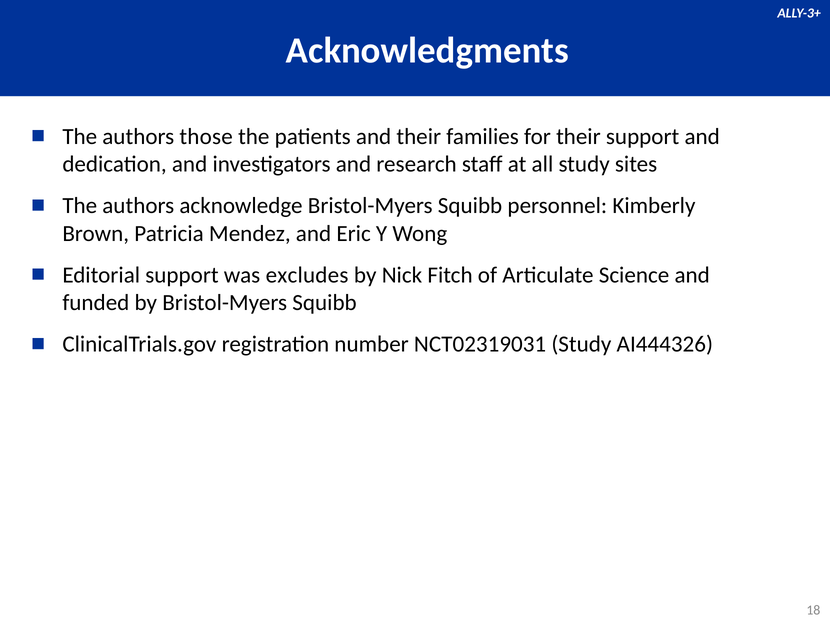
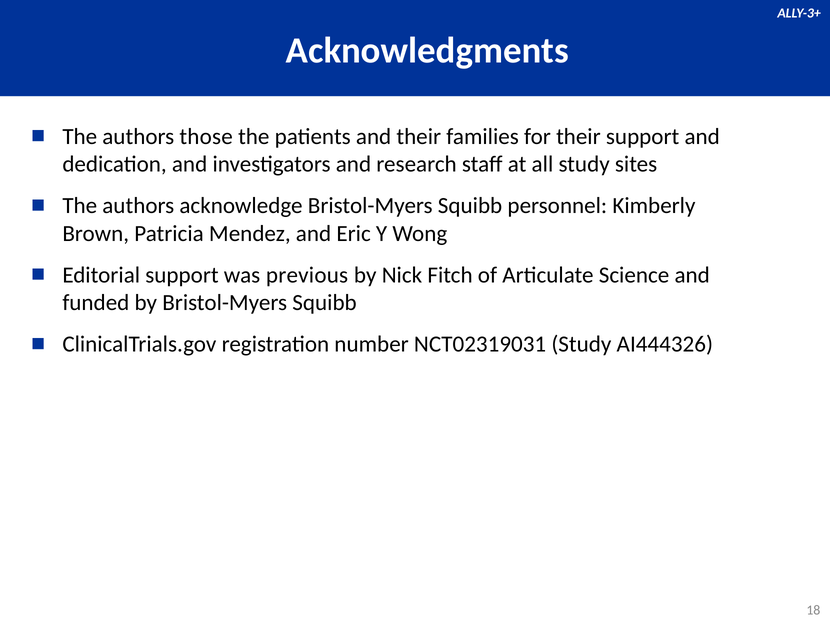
excludes: excludes -> previous
